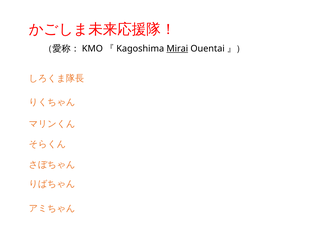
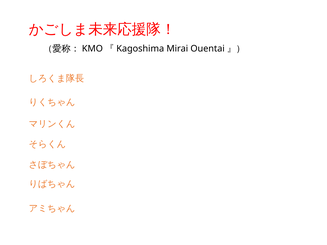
Mirai underline: present -> none
